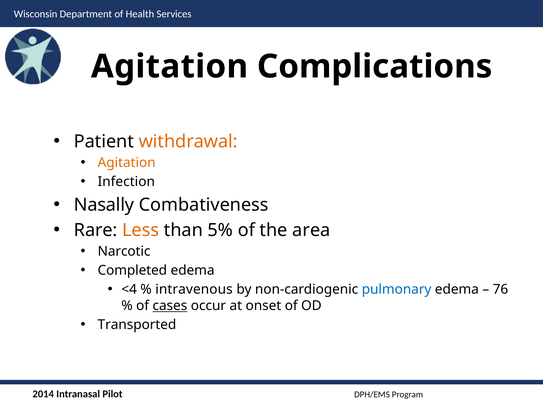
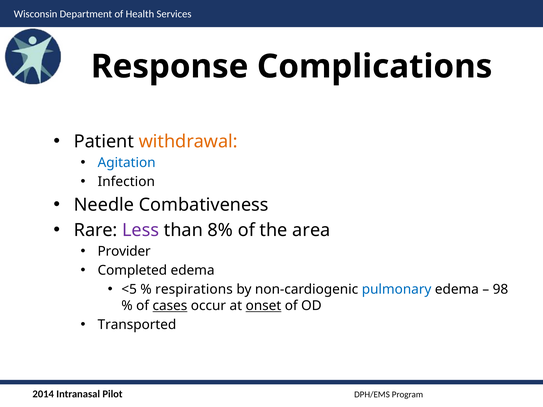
Agitation at (169, 67): Agitation -> Response
Agitation at (127, 163) colour: orange -> blue
Nasally: Nasally -> Needle
Less colour: orange -> purple
5%: 5% -> 8%
Narcotic: Narcotic -> Provider
<4: <4 -> <5
intravenous: intravenous -> respirations
76: 76 -> 98
onset underline: none -> present
